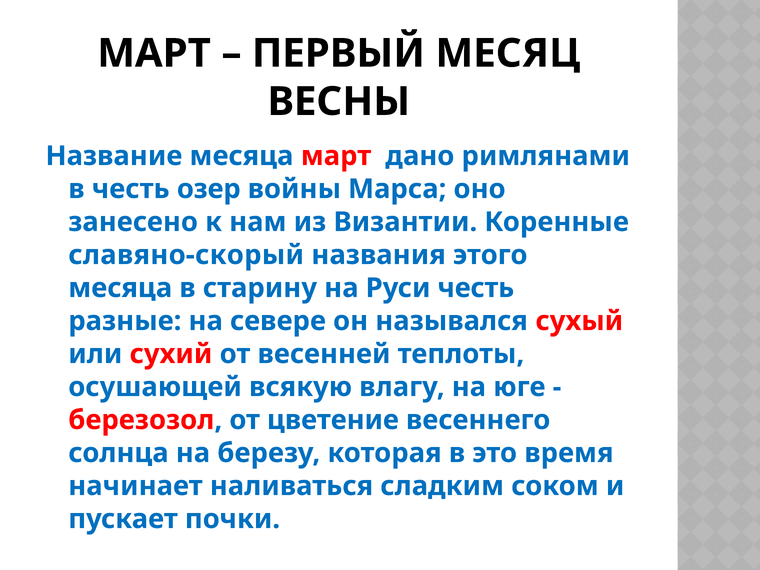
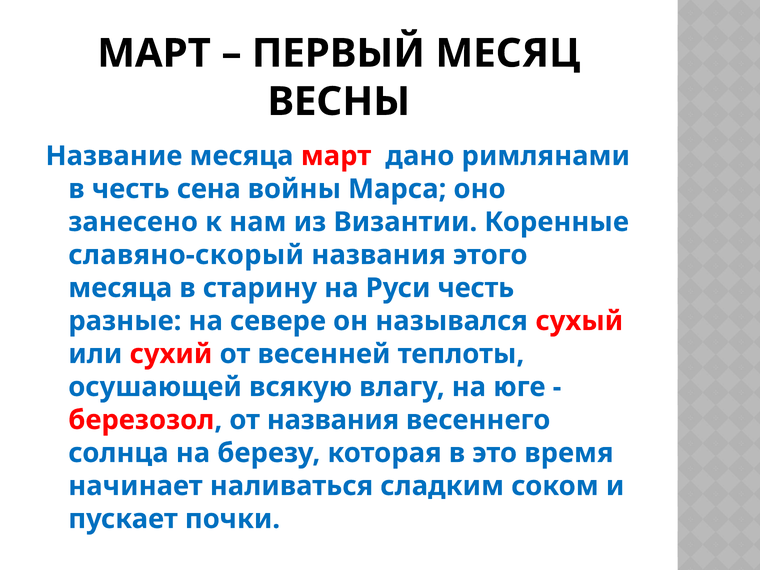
озер: озер -> сена
от цветение: цветение -> названия
